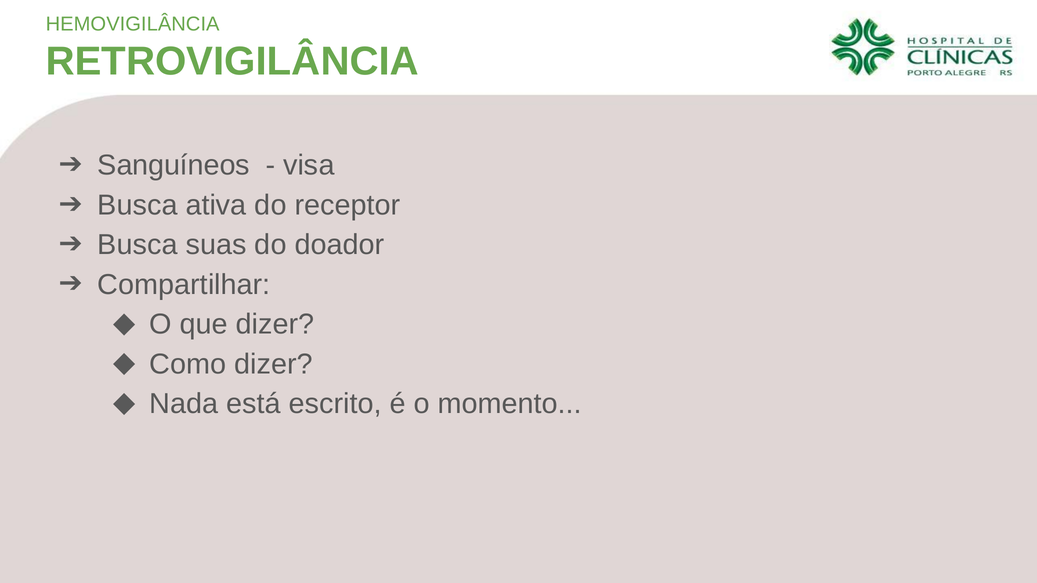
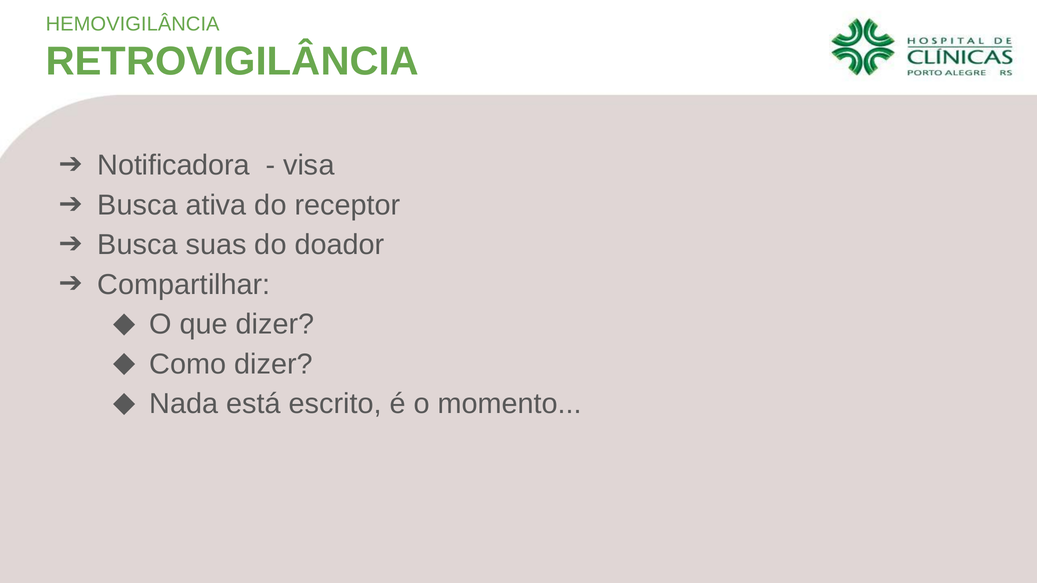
Sanguíneos: Sanguíneos -> Notificadora
